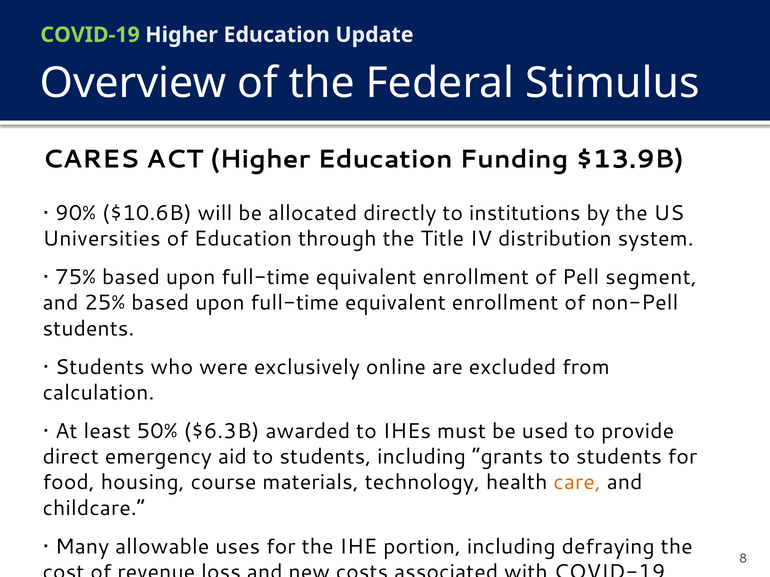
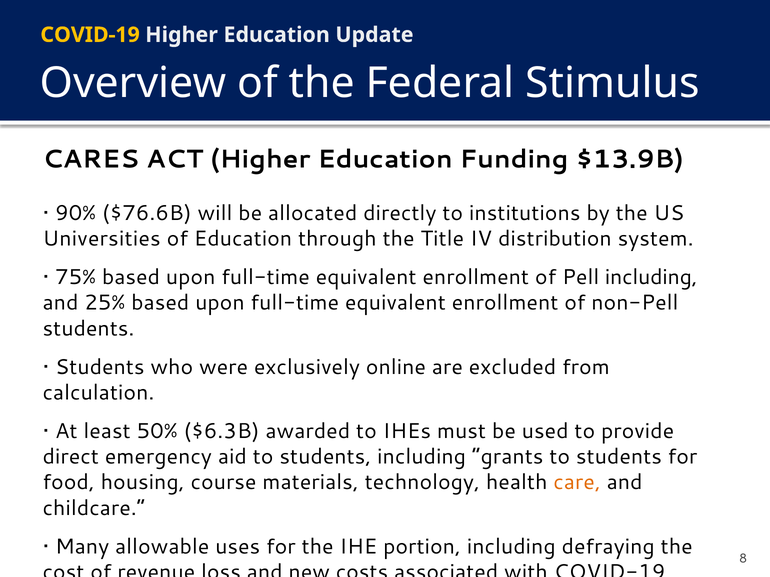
COVID-19 at (90, 35) colour: light green -> yellow
$10.6B: $10.6B -> $76.6B
Pell segment: segment -> including
